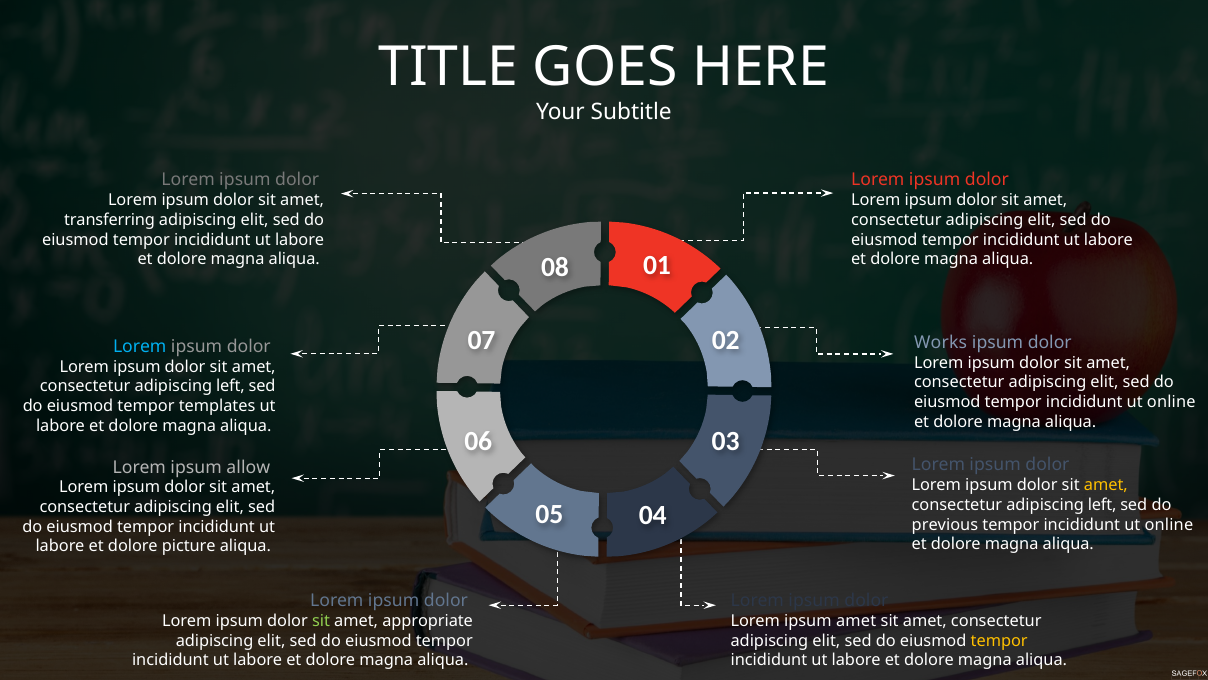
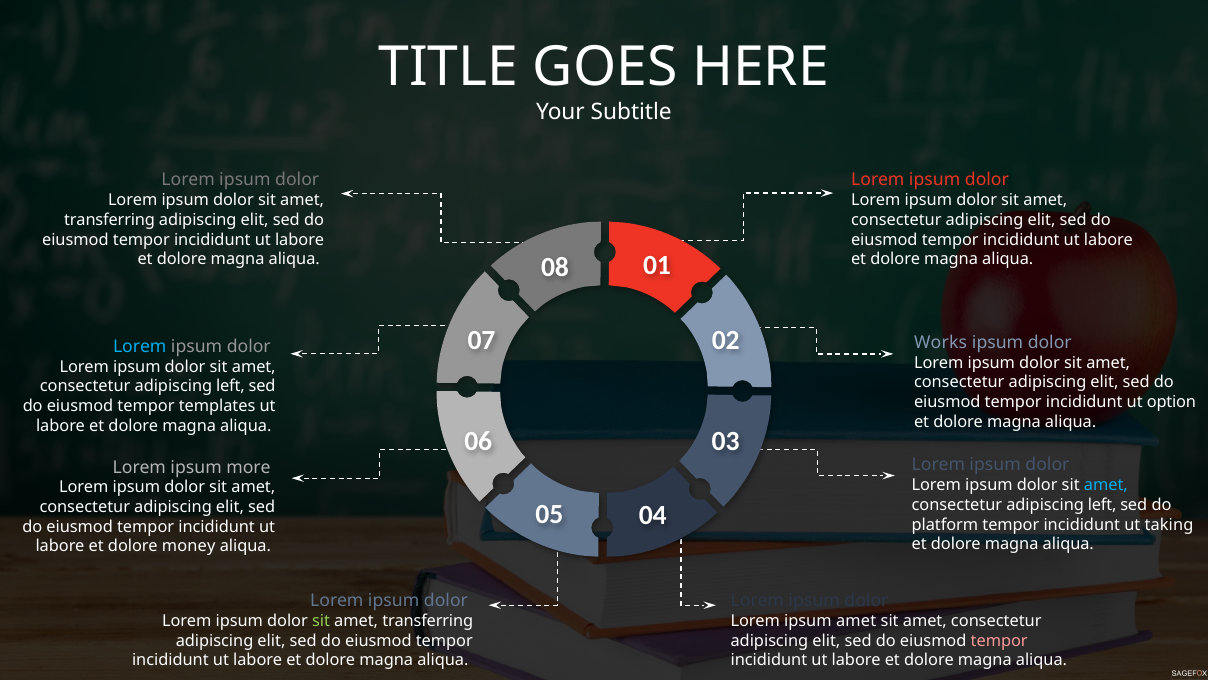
online at (1171, 402): online -> option
allow: allow -> more
amet at (1106, 485) colour: yellow -> light blue
previous: previous -> platform
online at (1169, 524): online -> taking
picture: picture -> money
appropriate at (428, 621): appropriate -> transferring
tempor at (999, 640) colour: yellow -> pink
